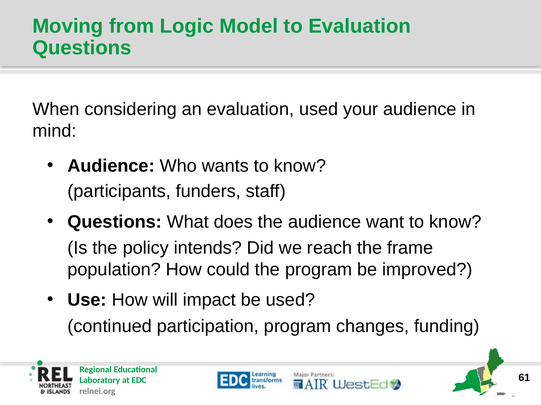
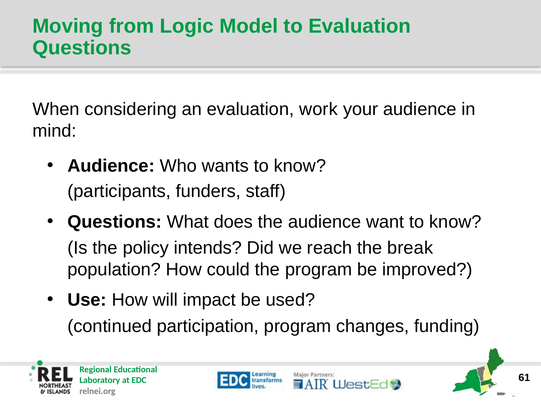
evaluation used: used -> work
frame: frame -> break
